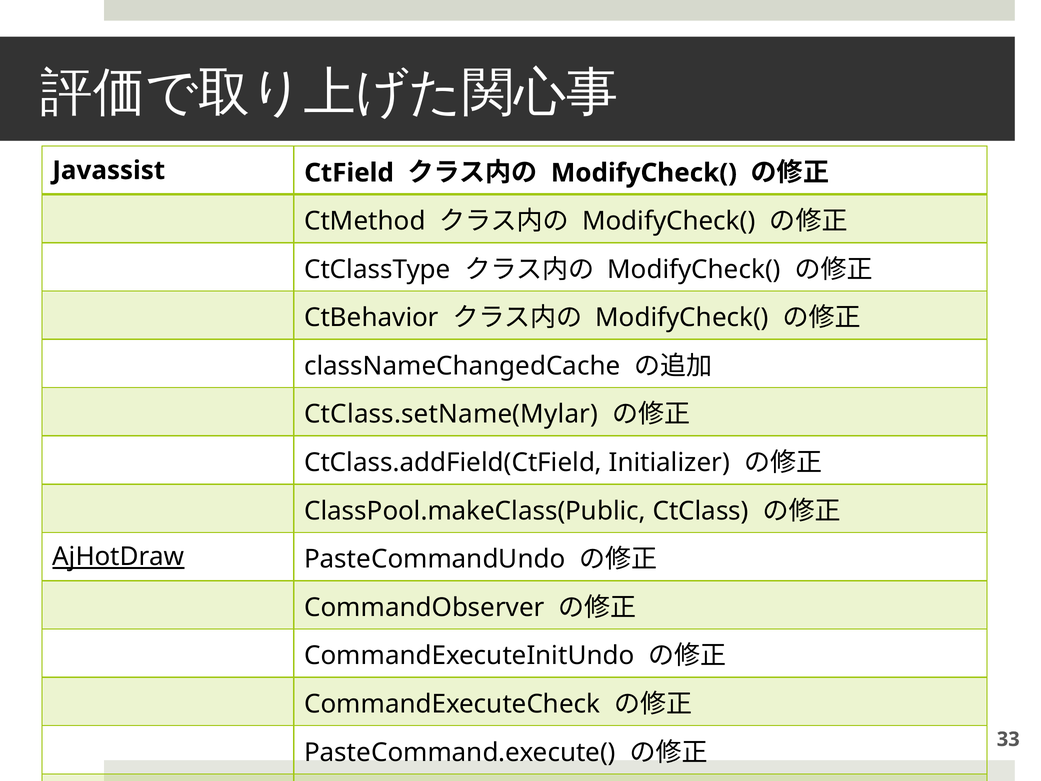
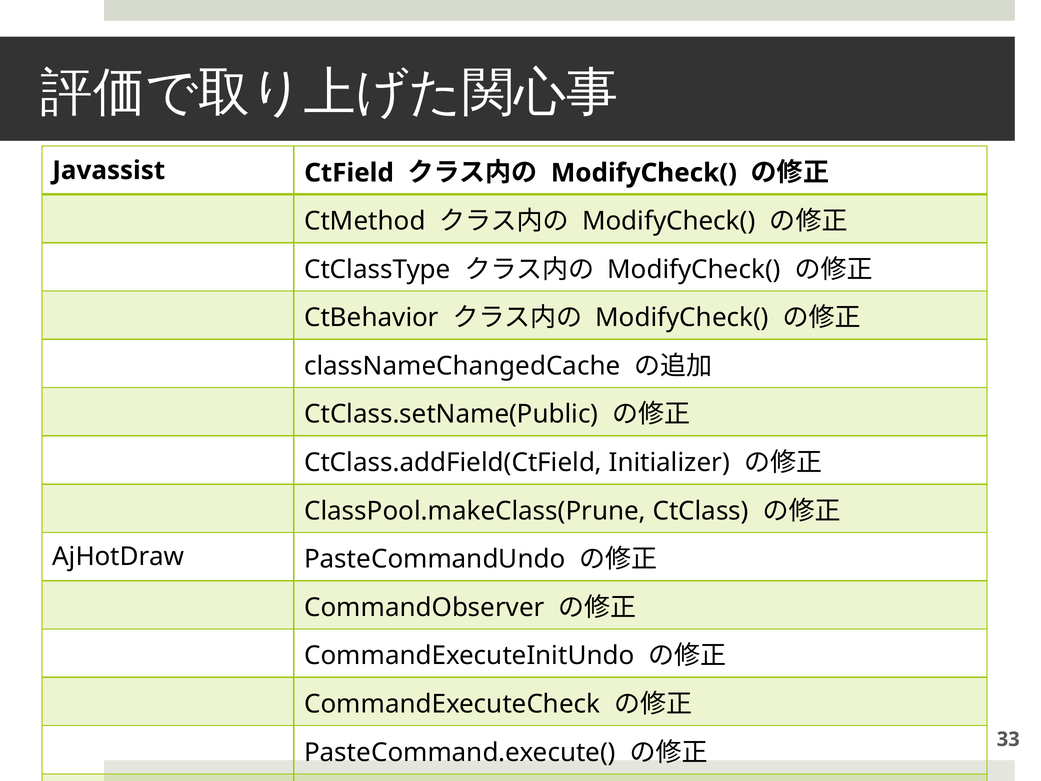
CtClass.setName(Mylar: CtClass.setName(Mylar -> CtClass.setName(Public
ClassPool.makeClass(Public: ClassPool.makeClass(Public -> ClassPool.makeClass(Prune
AjHotDraw underline: present -> none
